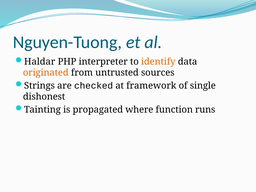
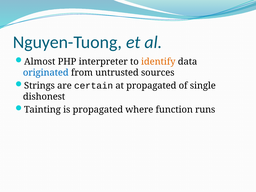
Haldar: Haldar -> Almost
originated colour: orange -> blue
checked: checked -> certain
at framework: framework -> propagated
